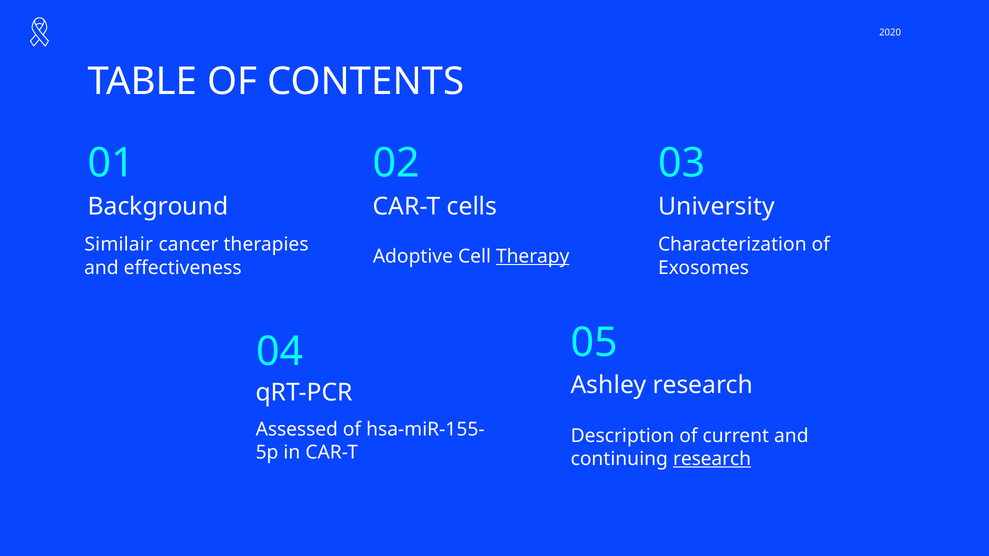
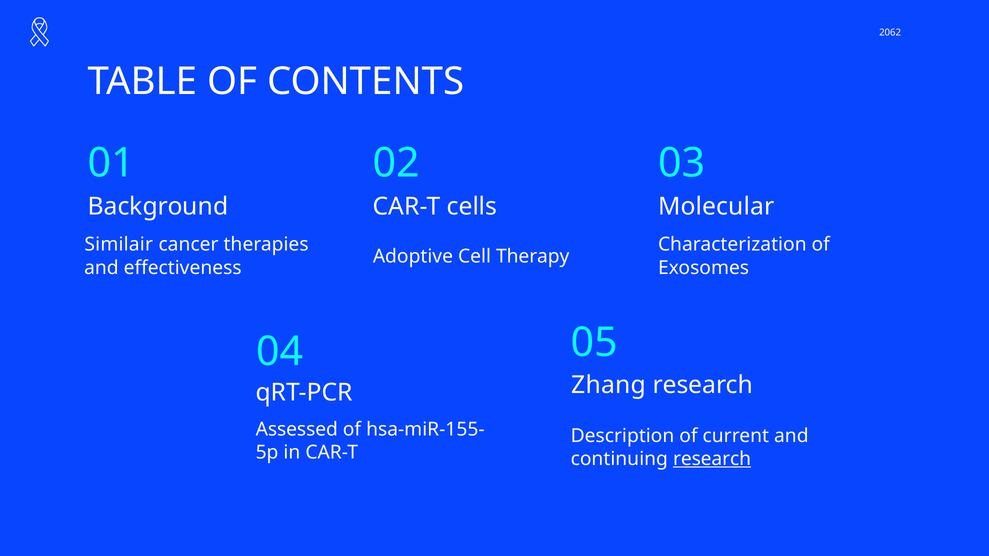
2020: 2020 -> 2062
University: University -> Molecular
Therapy underline: present -> none
Ashley: Ashley -> Zhang
